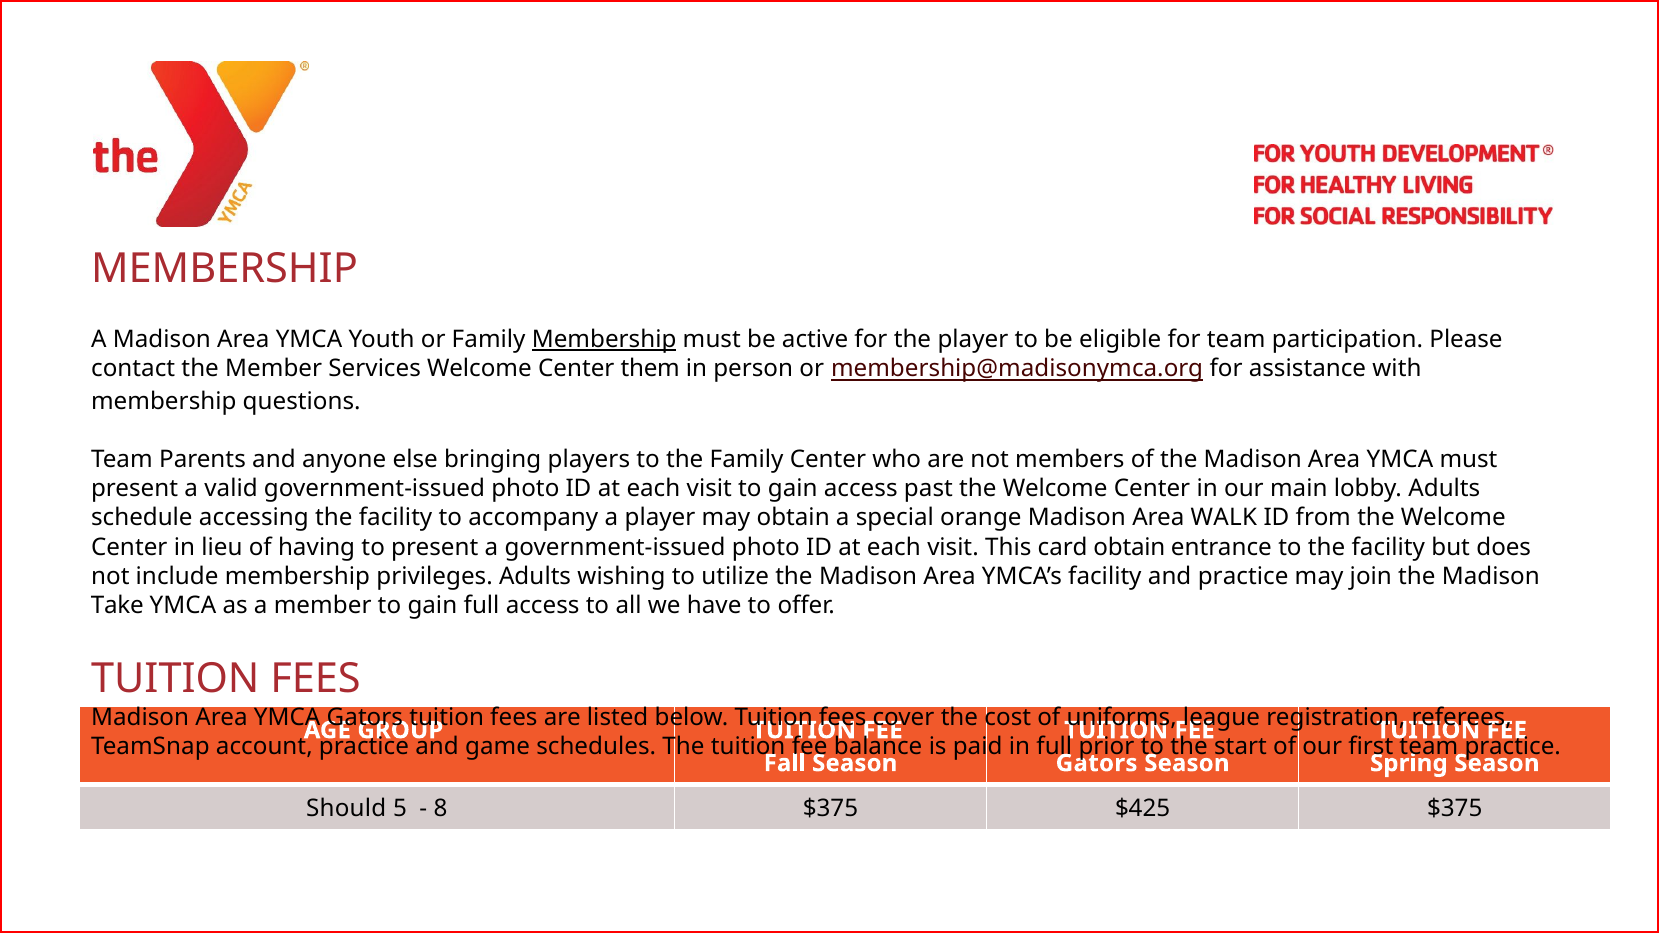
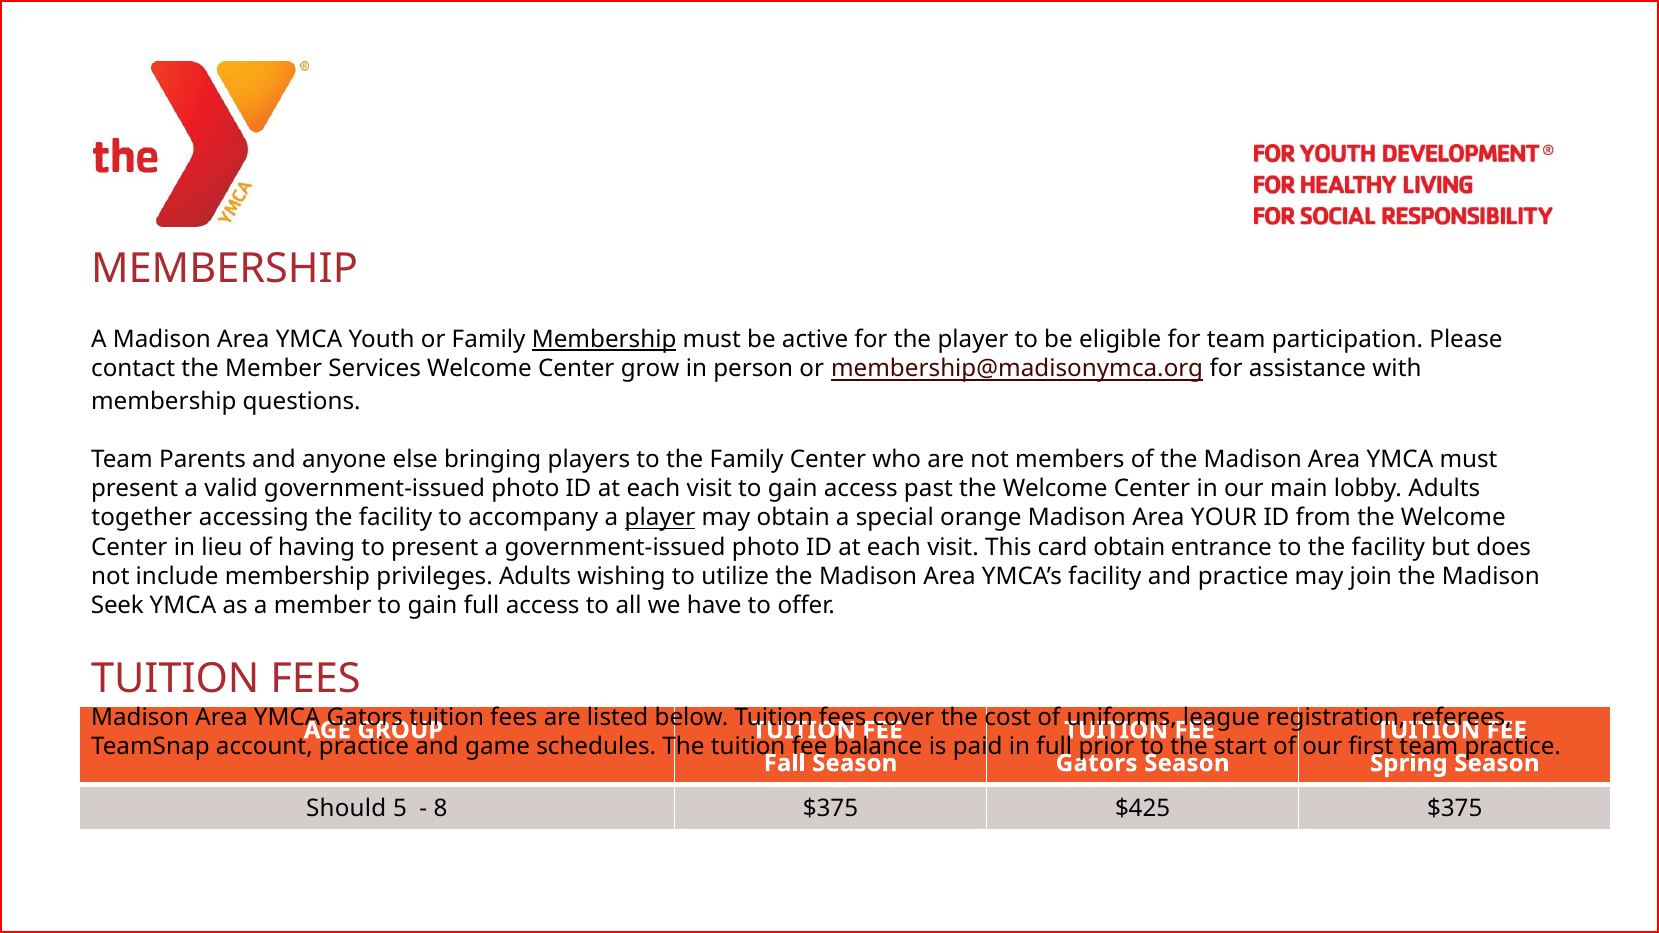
them: them -> grow
schedule: schedule -> together
player at (660, 518) underline: none -> present
WALK: WALK -> YOUR
Take: Take -> Seek
